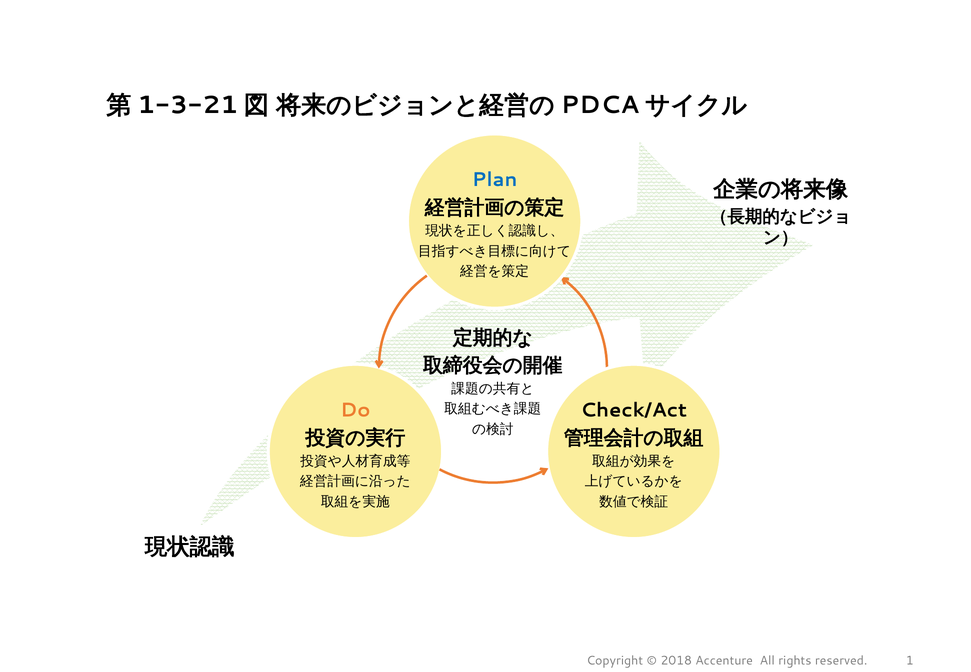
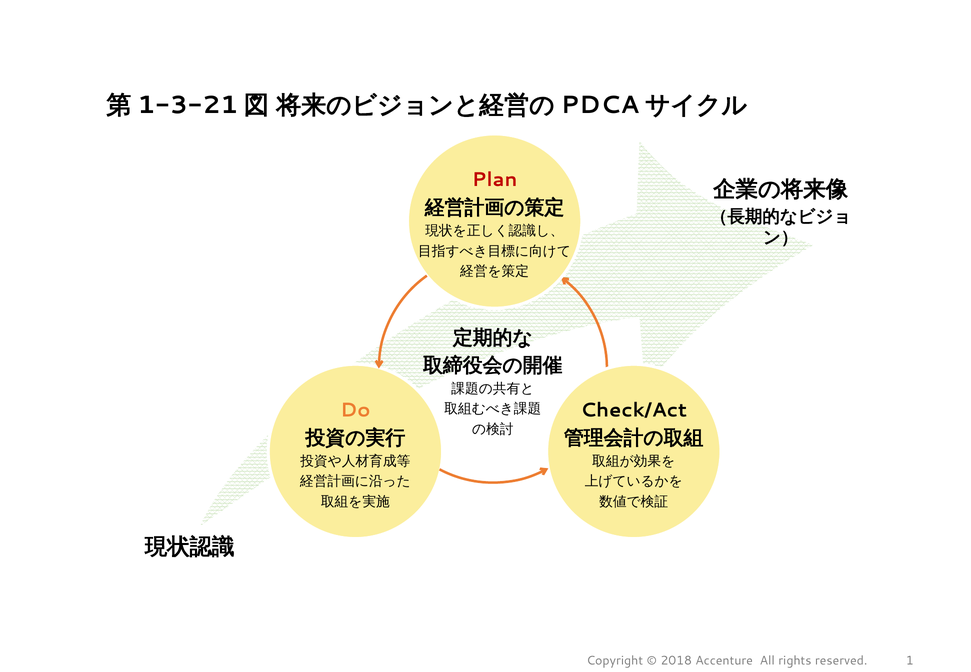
Plan colour: blue -> red
